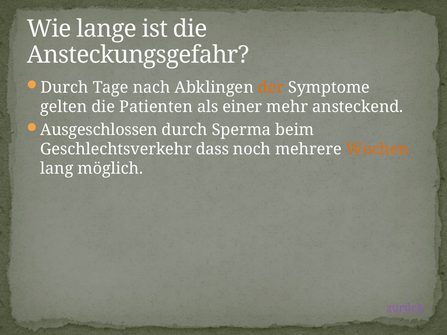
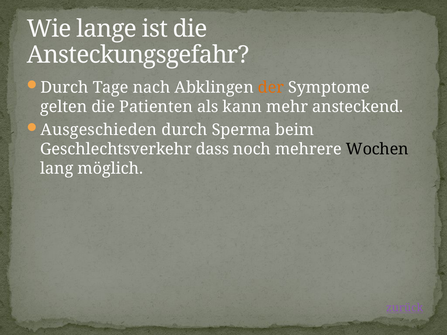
einer: einer -> kann
Ausgeschlossen: Ausgeschlossen -> Ausgeschieden
Wochen colour: orange -> black
